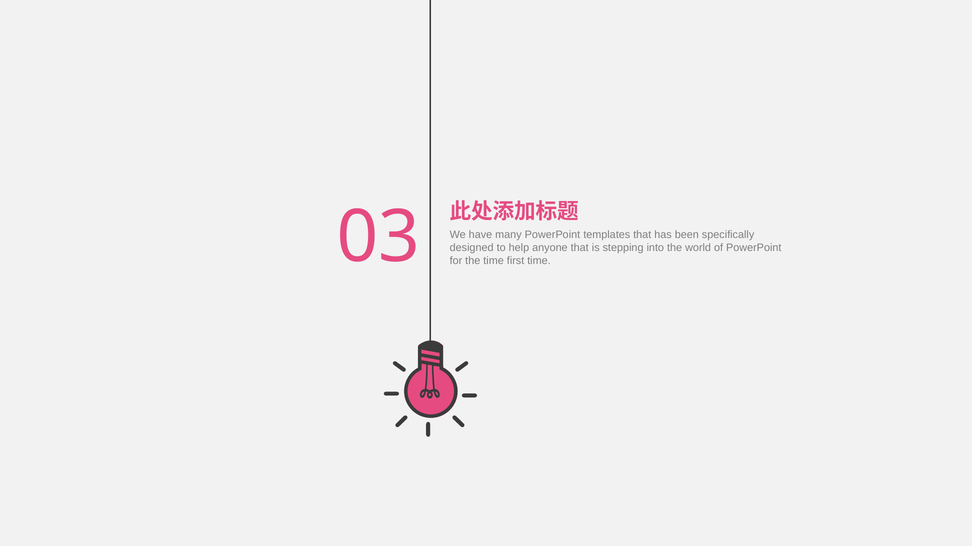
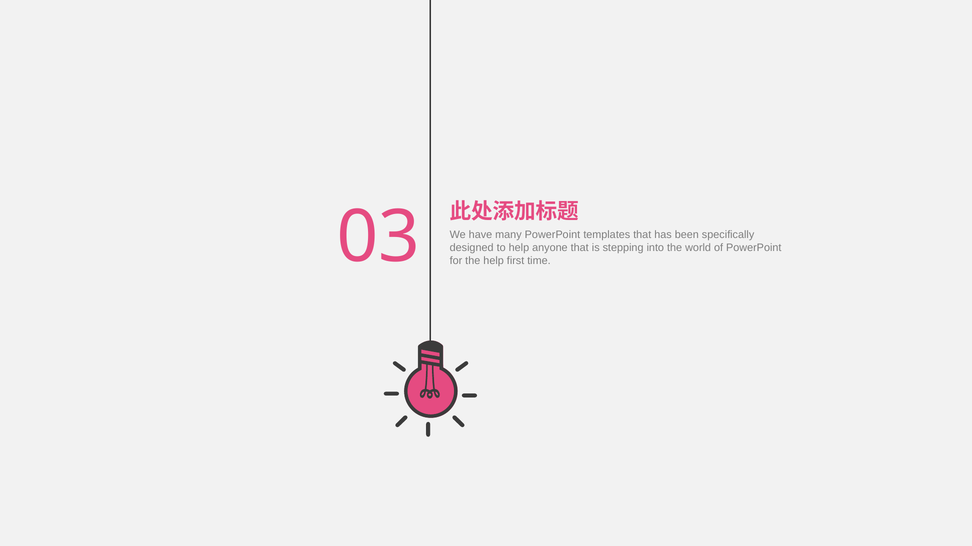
the time: time -> help
